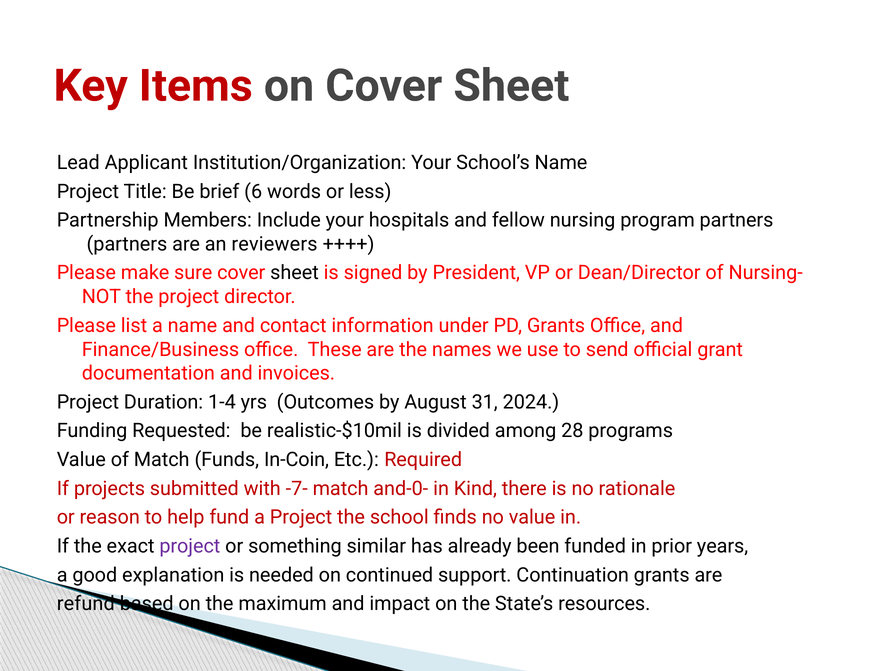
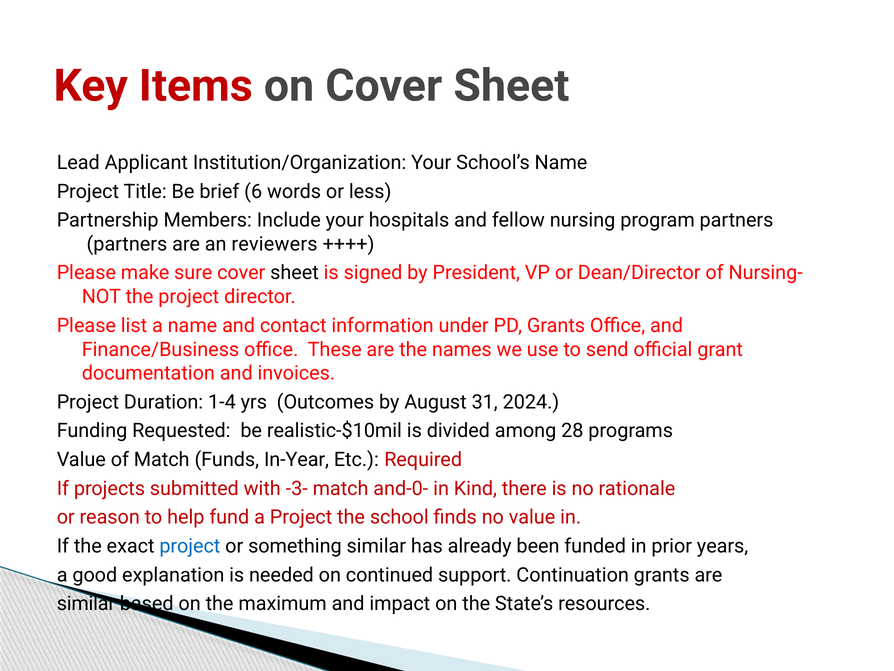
In-Coin: In-Coin -> In-Year
-7-: -7- -> -3-
project at (190, 546) colour: purple -> blue
refund at (86, 603): refund -> similar
